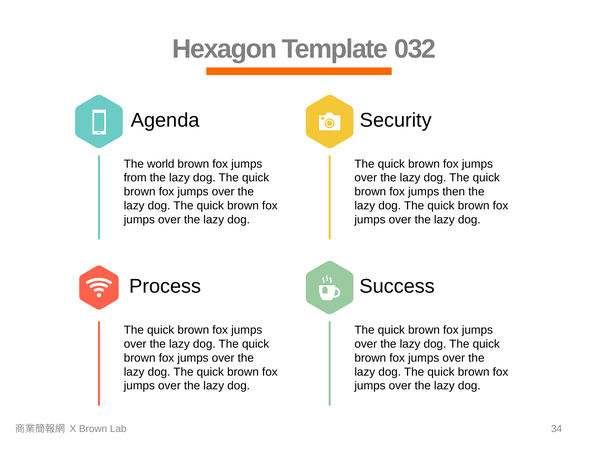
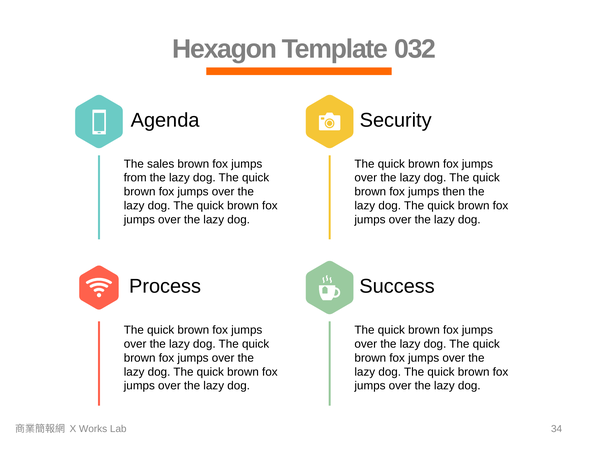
world: world -> sales
X Brown: Brown -> Works
